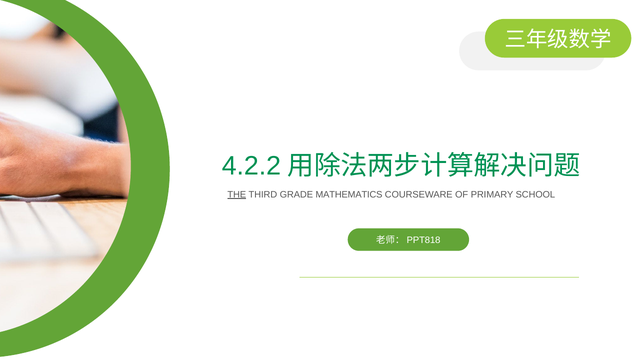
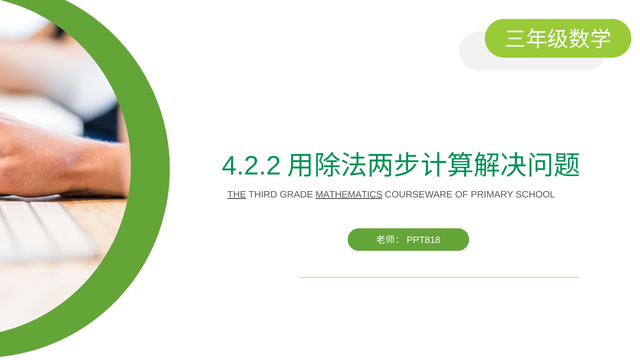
MATHEMATICS underline: none -> present
